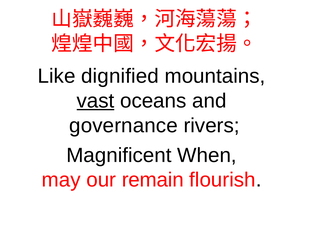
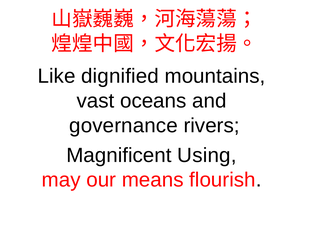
vast underline: present -> none
When: When -> Using
remain: remain -> means
